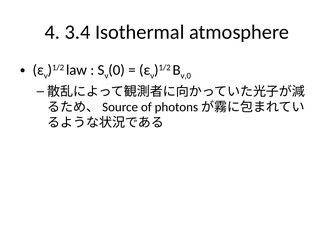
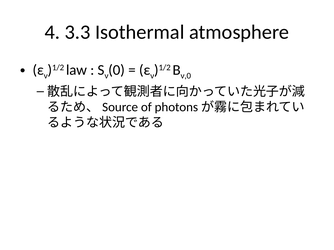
3.4: 3.4 -> 3.3
